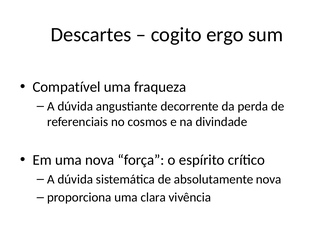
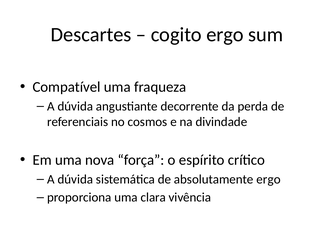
absolutamente nova: nova -> ergo
